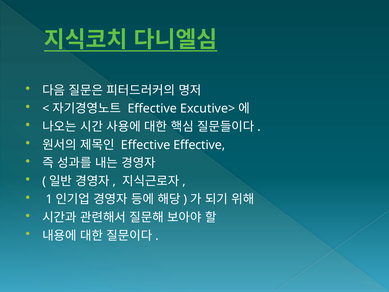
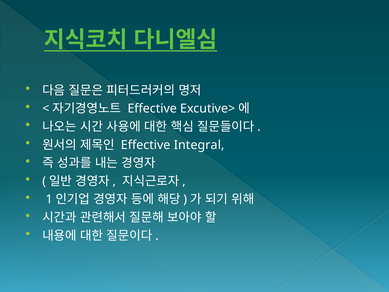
Effective Effective: Effective -> Integral
